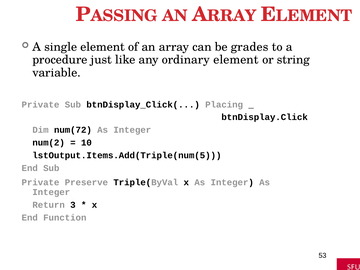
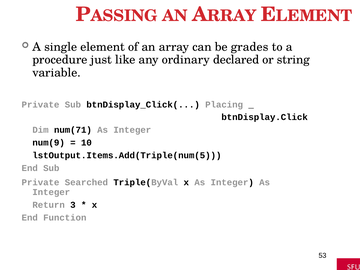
ordinary element: element -> declared
num(72: num(72 -> num(71
num(2: num(2 -> num(9
Preserve: Preserve -> Searched
